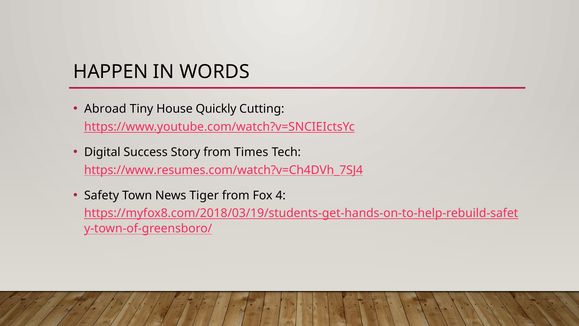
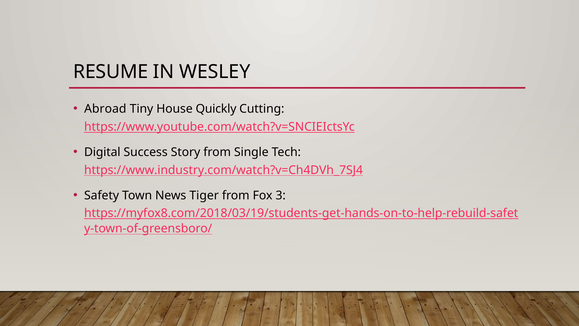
HAPPEN: HAPPEN -> RESUME
WORDS: WORDS -> WESLEY
Times: Times -> Single
https://www.resumes.com/watch?v=Ch4DVh_7SJ4: https://www.resumes.com/watch?v=Ch4DVh_7SJ4 -> https://www.industry.com/watch?v=Ch4DVh_7SJ4
4: 4 -> 3
